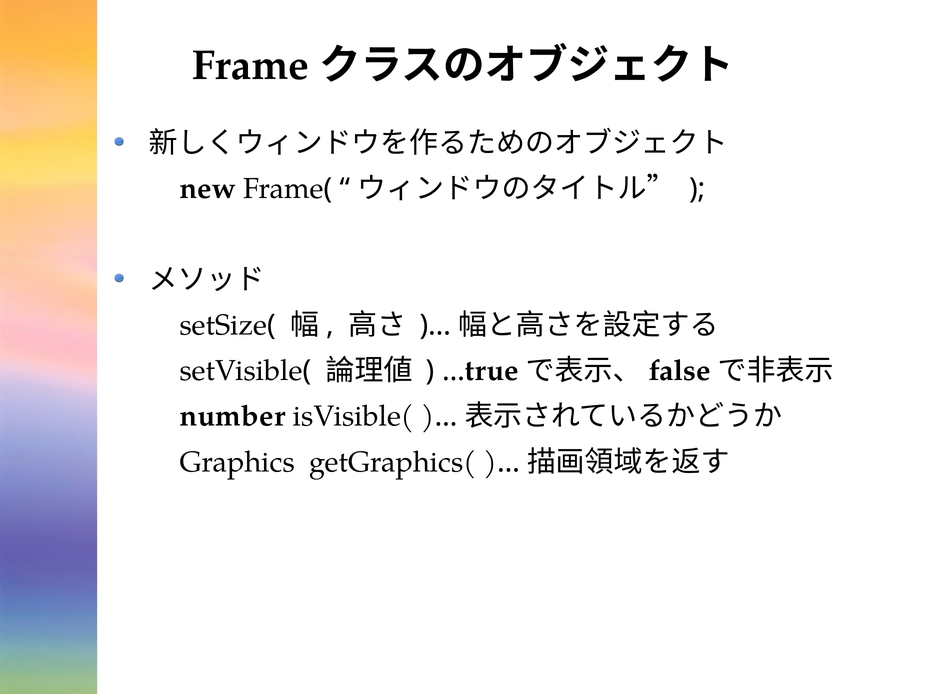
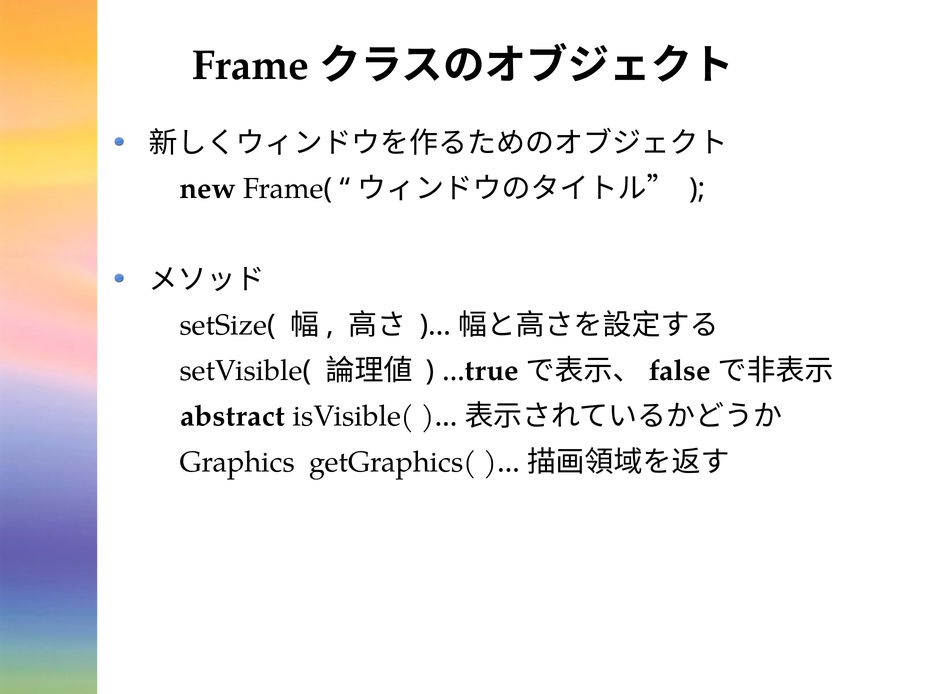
number: number -> abstract
